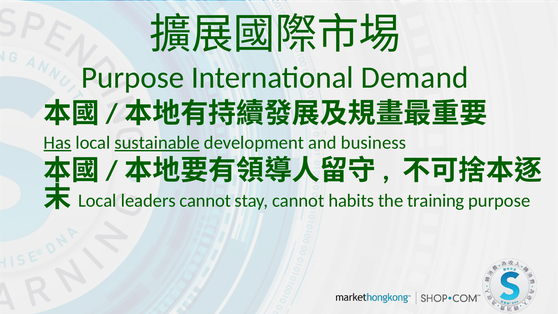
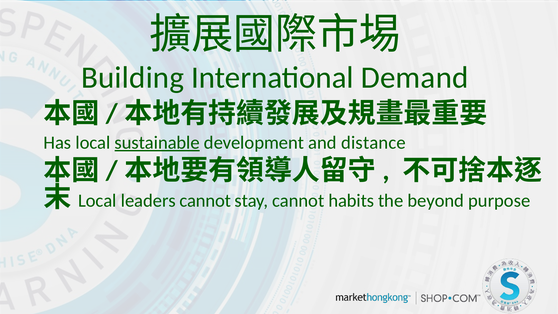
Purpose at (133, 78): Purpose -> Building
Has underline: present -> none
business: business -> distance
training: training -> beyond
